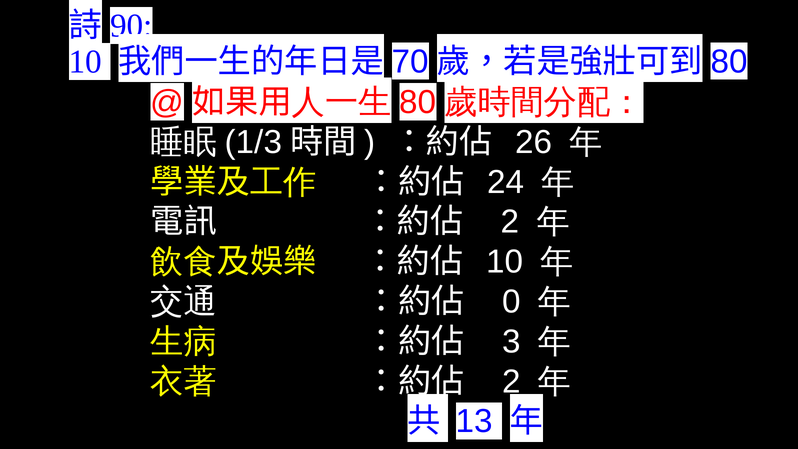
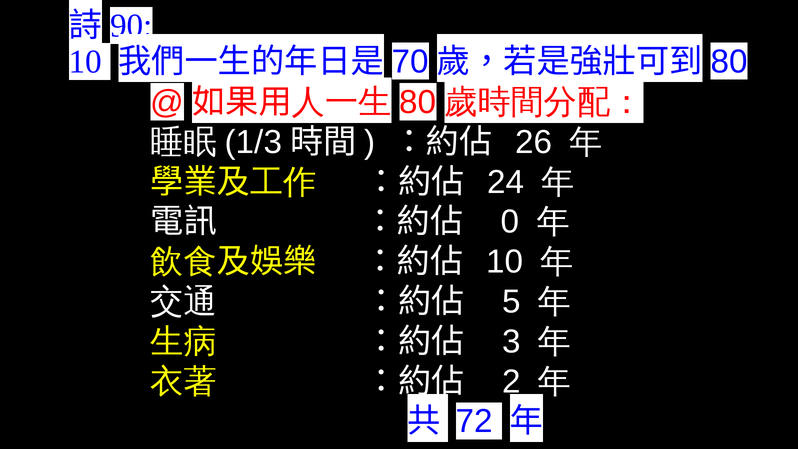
2 at (510, 222): 2 -> 0
0: 0 -> 5
13: 13 -> 72
